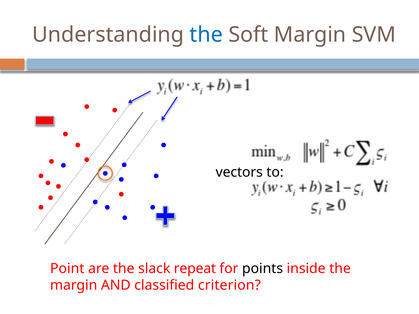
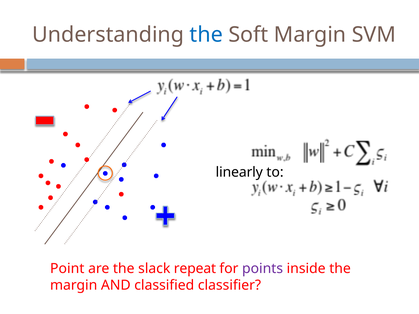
vectors: vectors -> linearly
points colour: black -> purple
criterion: criterion -> classifier
